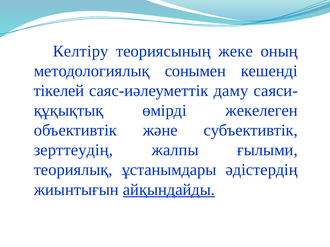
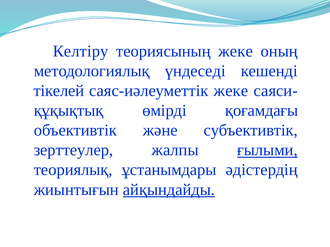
сонымен: сонымен -> үндеседі
саяс-иәлеуметтік даму: даму -> жеке
жекелеген: жекелеген -> қоғамдағы
зерттеудің: зерттеудің -> зерттеулер
ғылыми underline: none -> present
